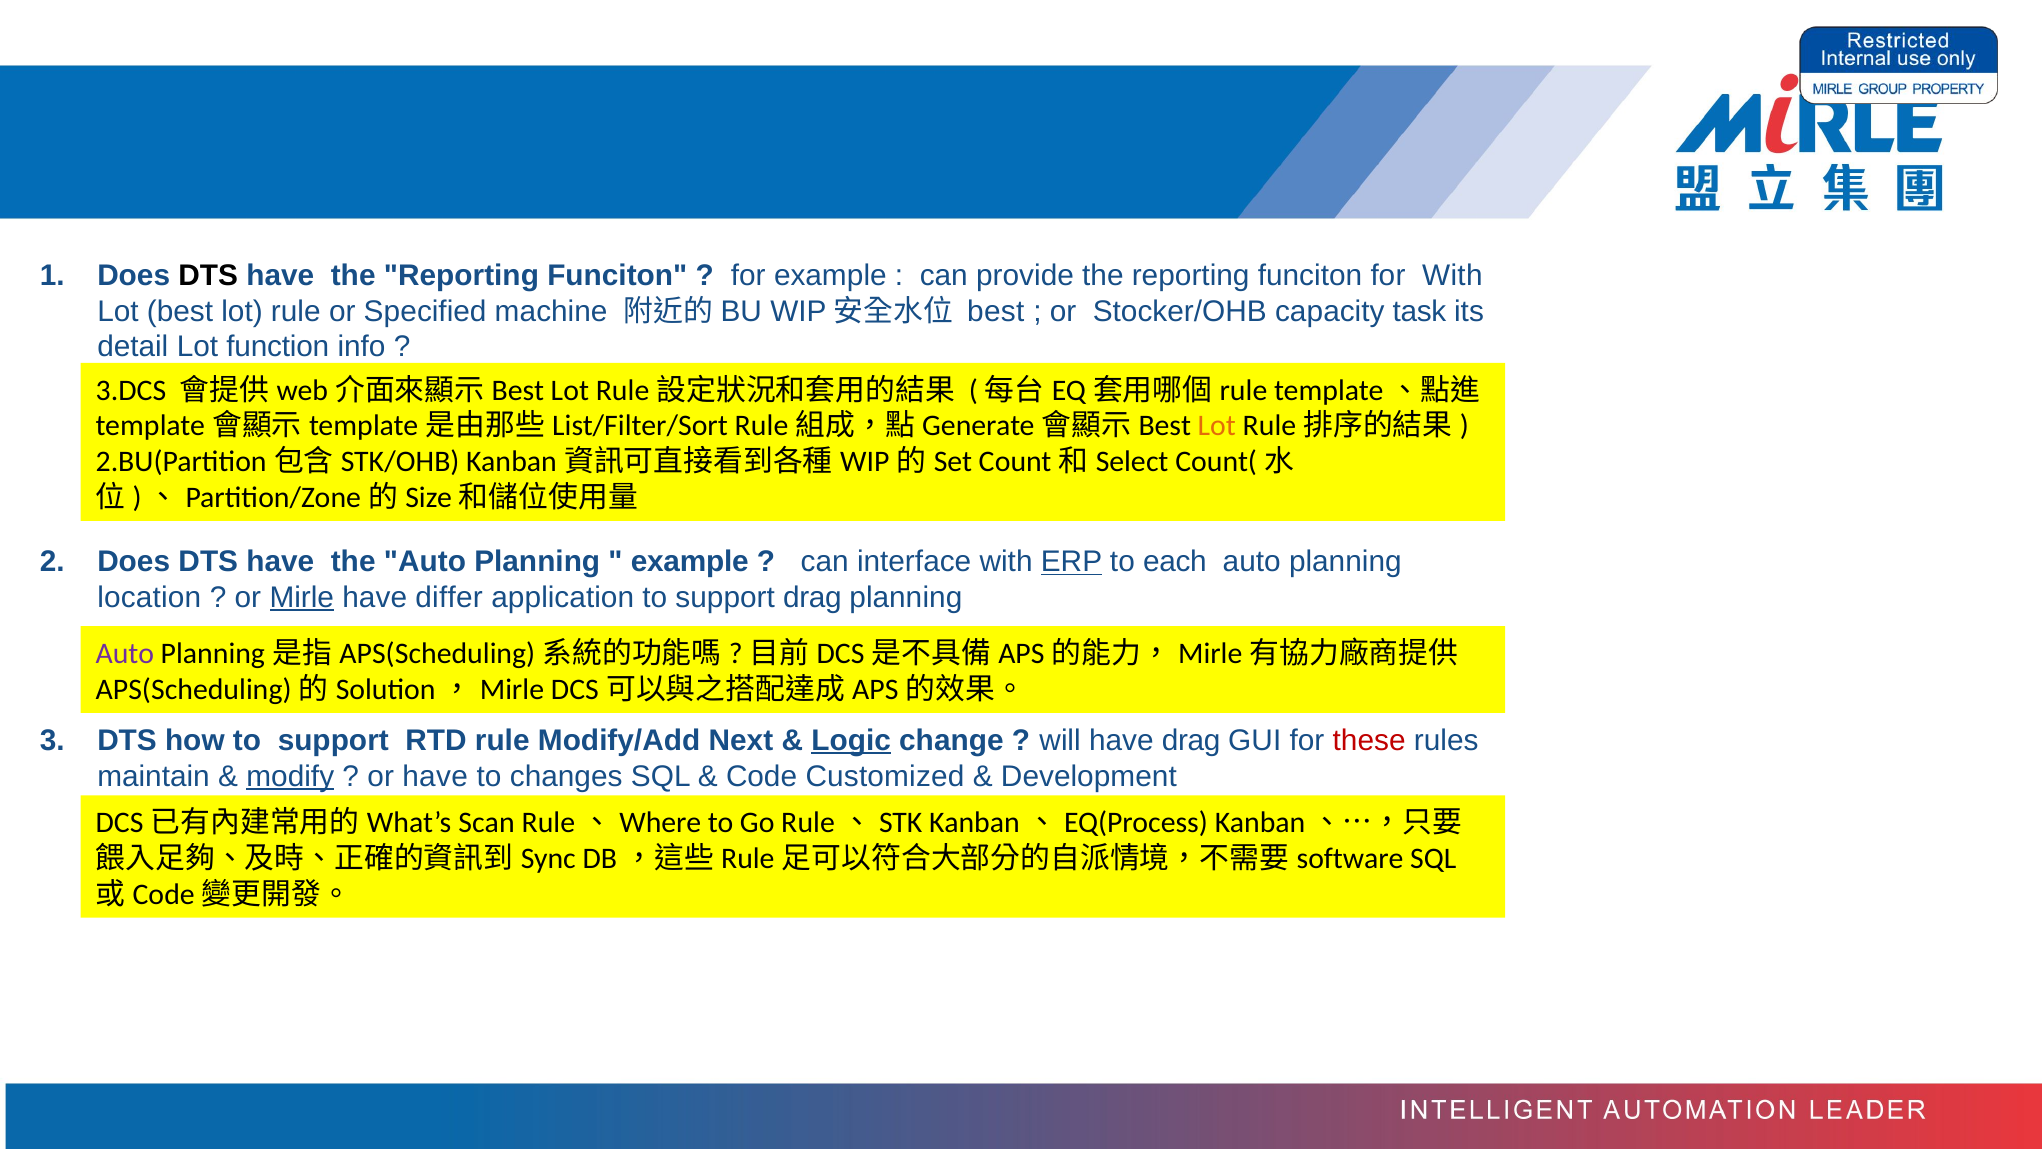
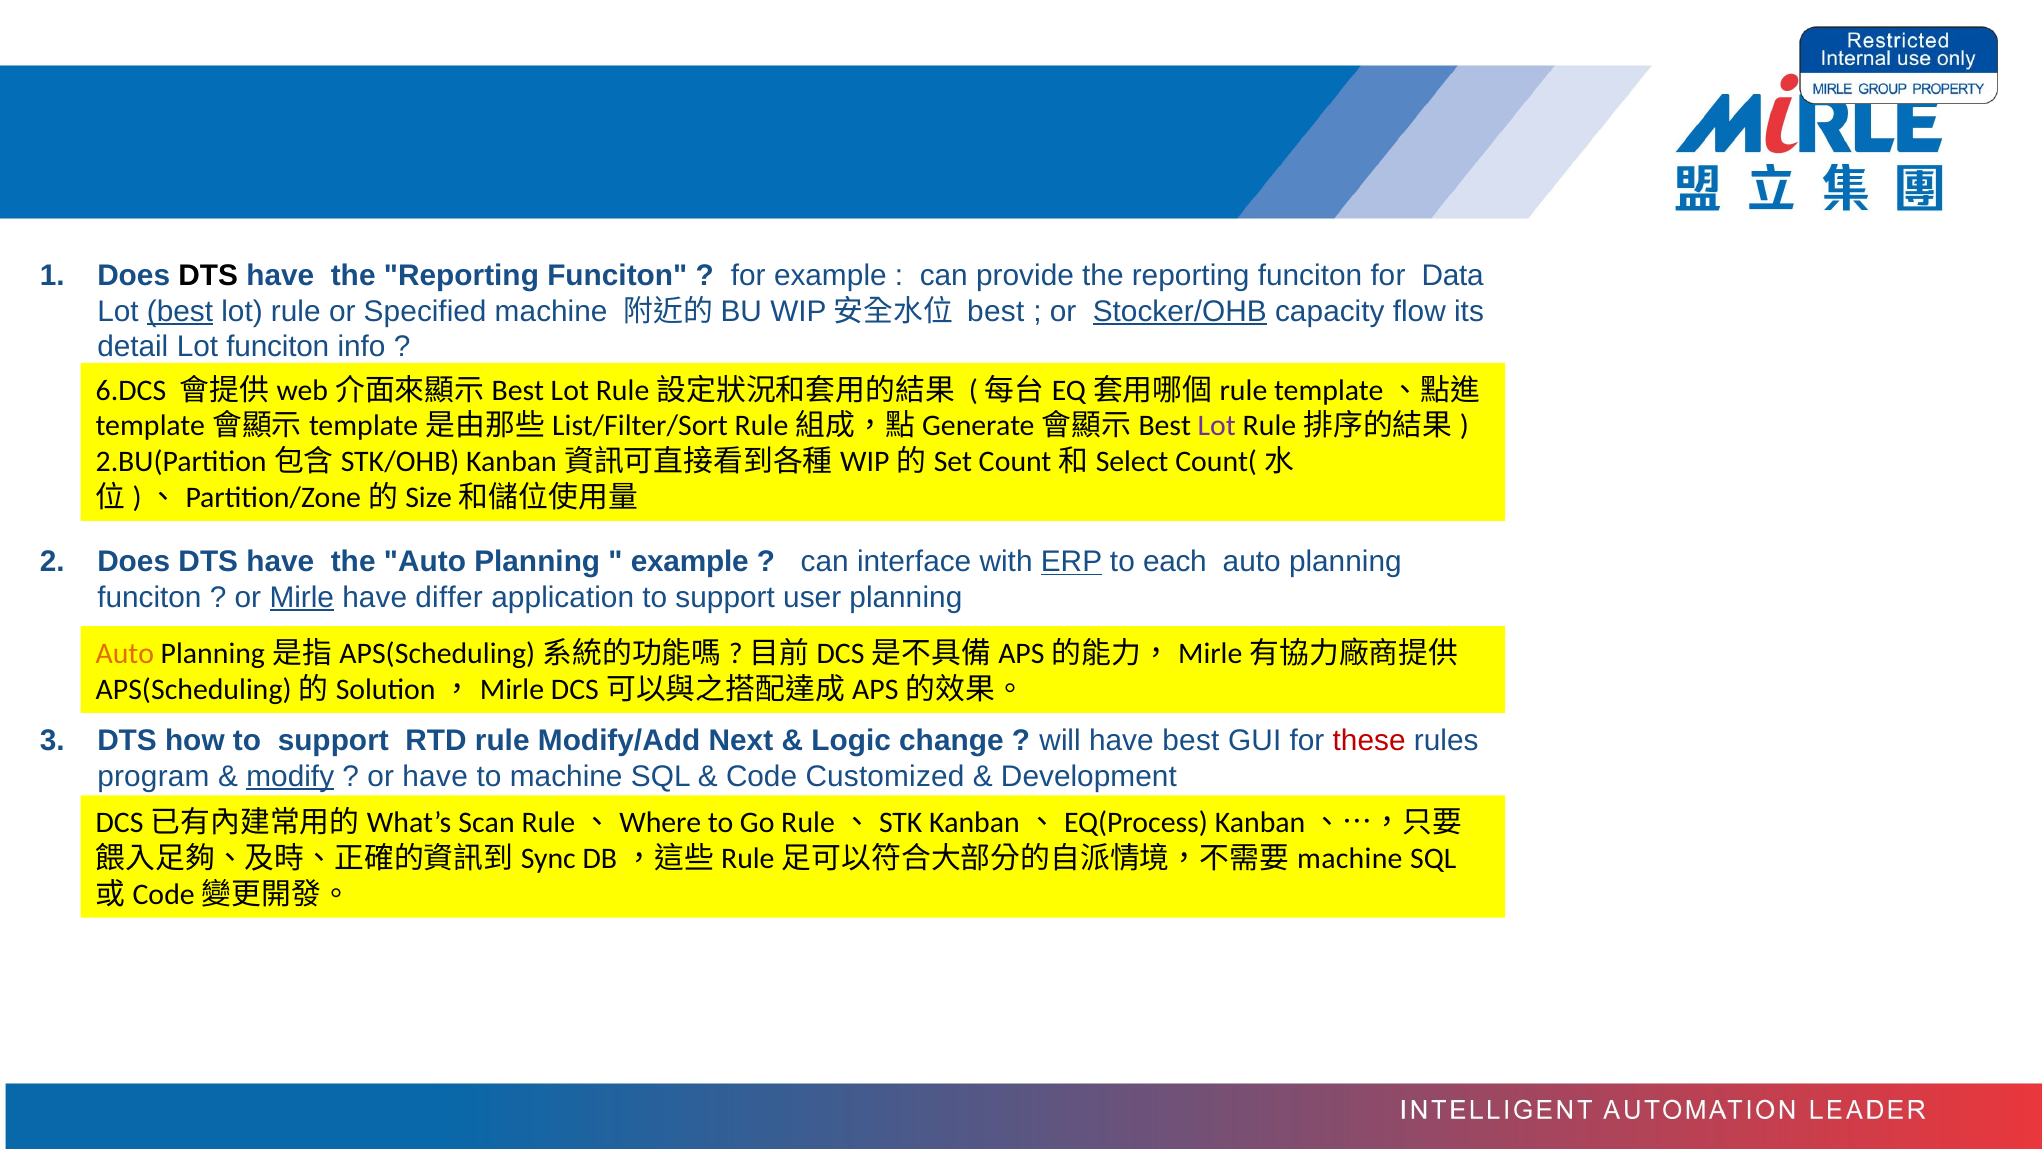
for With: With -> Data
best at (180, 311) underline: none -> present
Stocker/OHB underline: none -> present
task: task -> flow
Lot function: function -> funciton
3.DCS: 3.DCS -> 6.DCS
Lot at (1217, 426) colour: orange -> purple
location at (149, 597): location -> funciton
support drag: drag -> user
Auto at (125, 654) colour: purple -> orange
Logic underline: present -> none
have drag: drag -> best
maintain: maintain -> program
to changes: changes -> machine
software at (1350, 858): software -> machine
